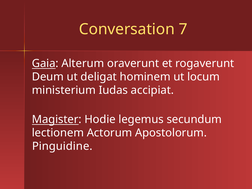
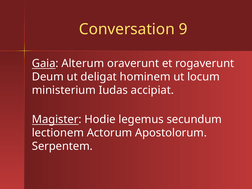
7: 7 -> 9
Pinguidine: Pinguidine -> Serpentem
